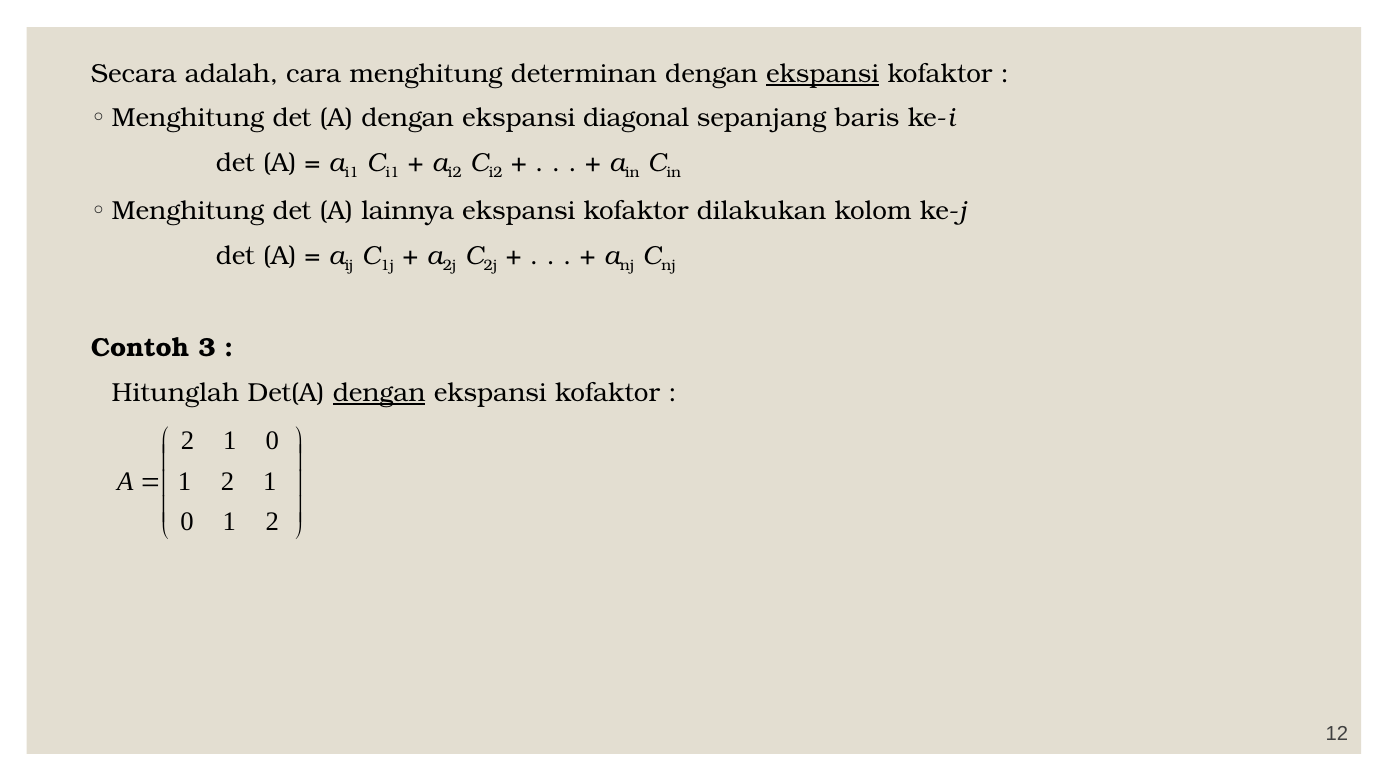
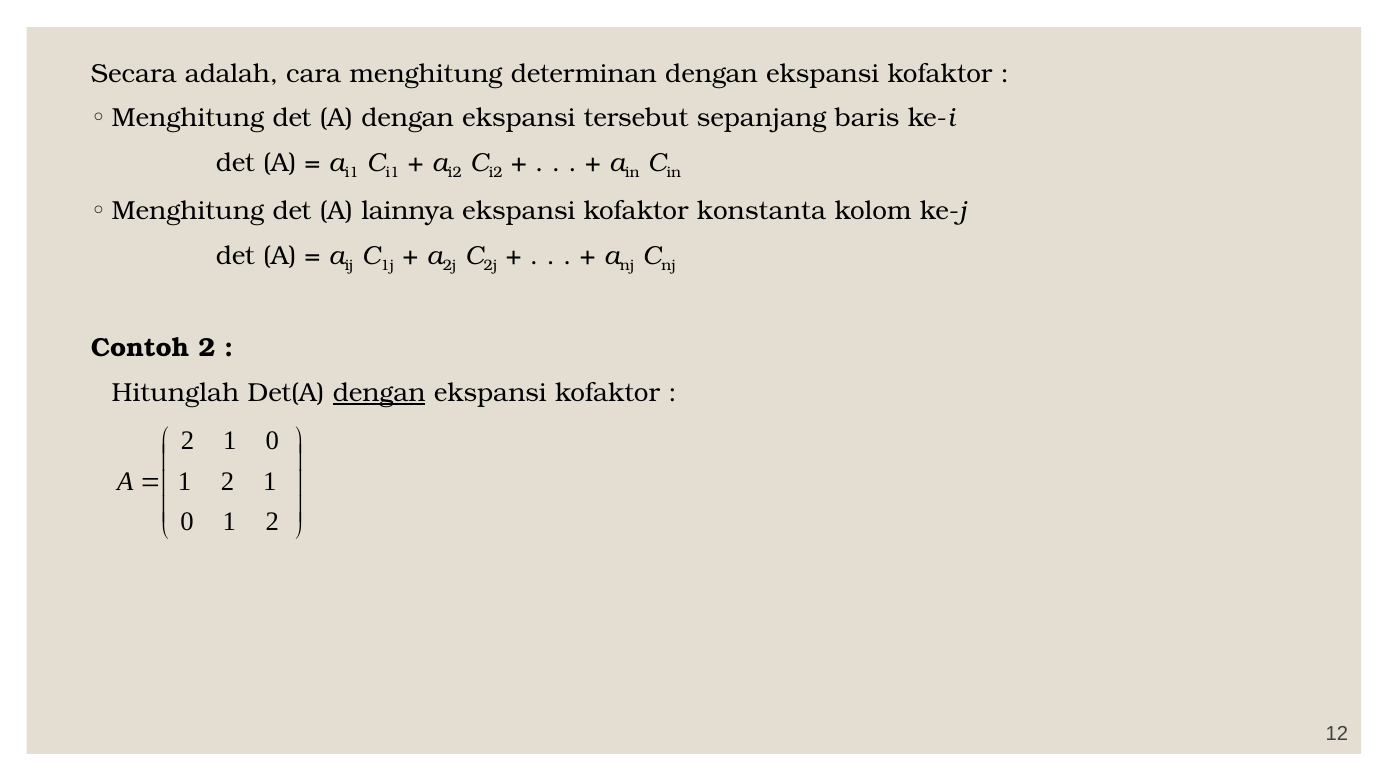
ekspansi at (823, 74) underline: present -> none
diagonal: diagonal -> tersebut
dilakukan: dilakukan -> konstanta
Contoh 3: 3 -> 2
